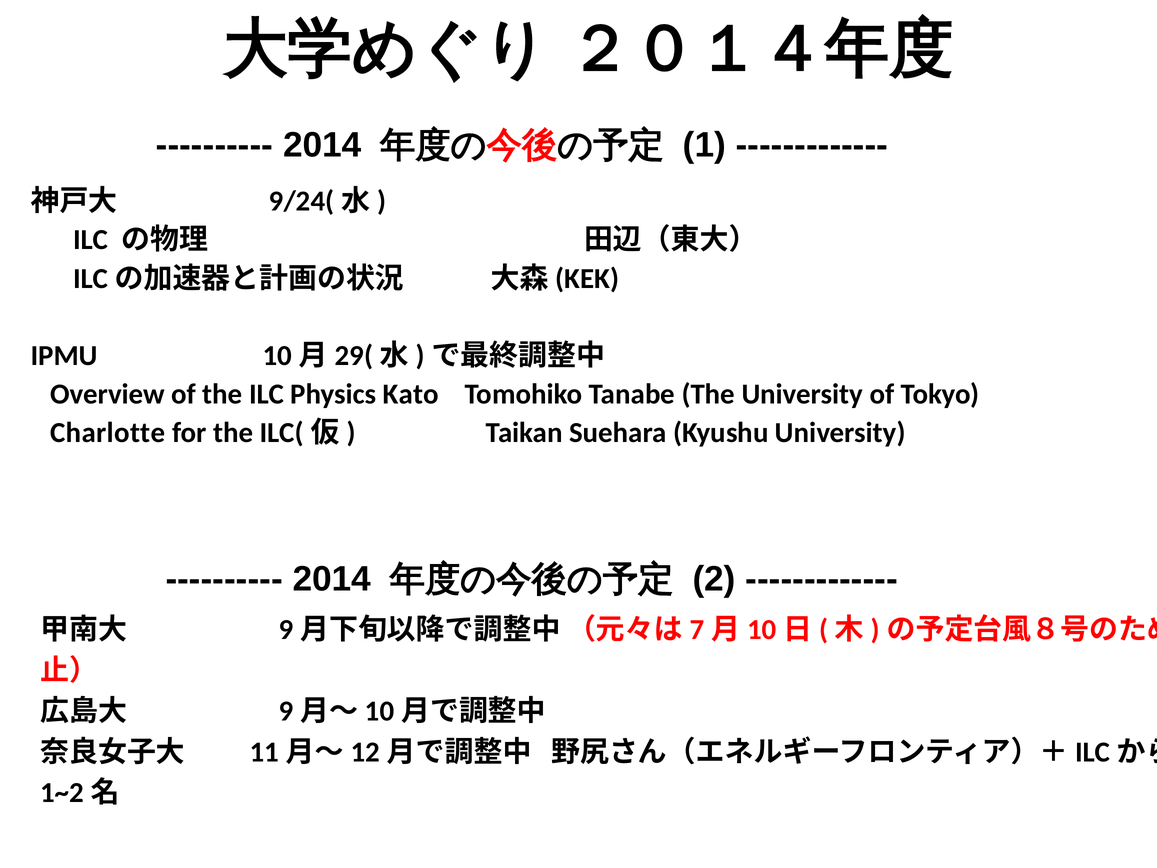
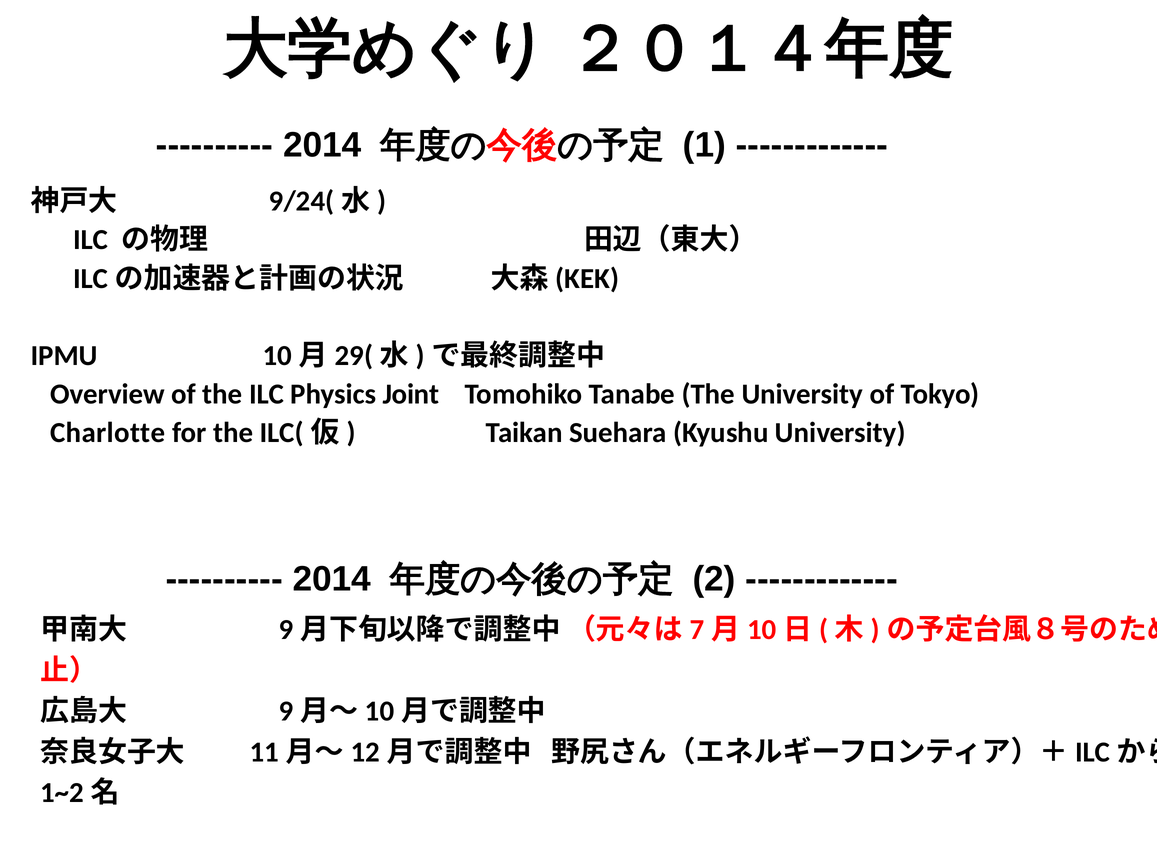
Kato: Kato -> Joint
